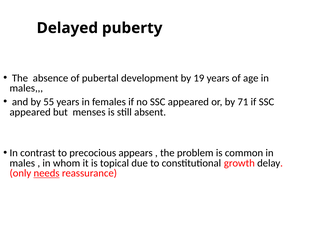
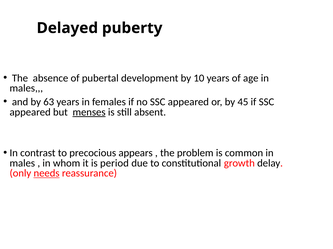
19: 19 -> 10
55: 55 -> 63
71: 71 -> 45
menses underline: none -> present
topical: topical -> period
